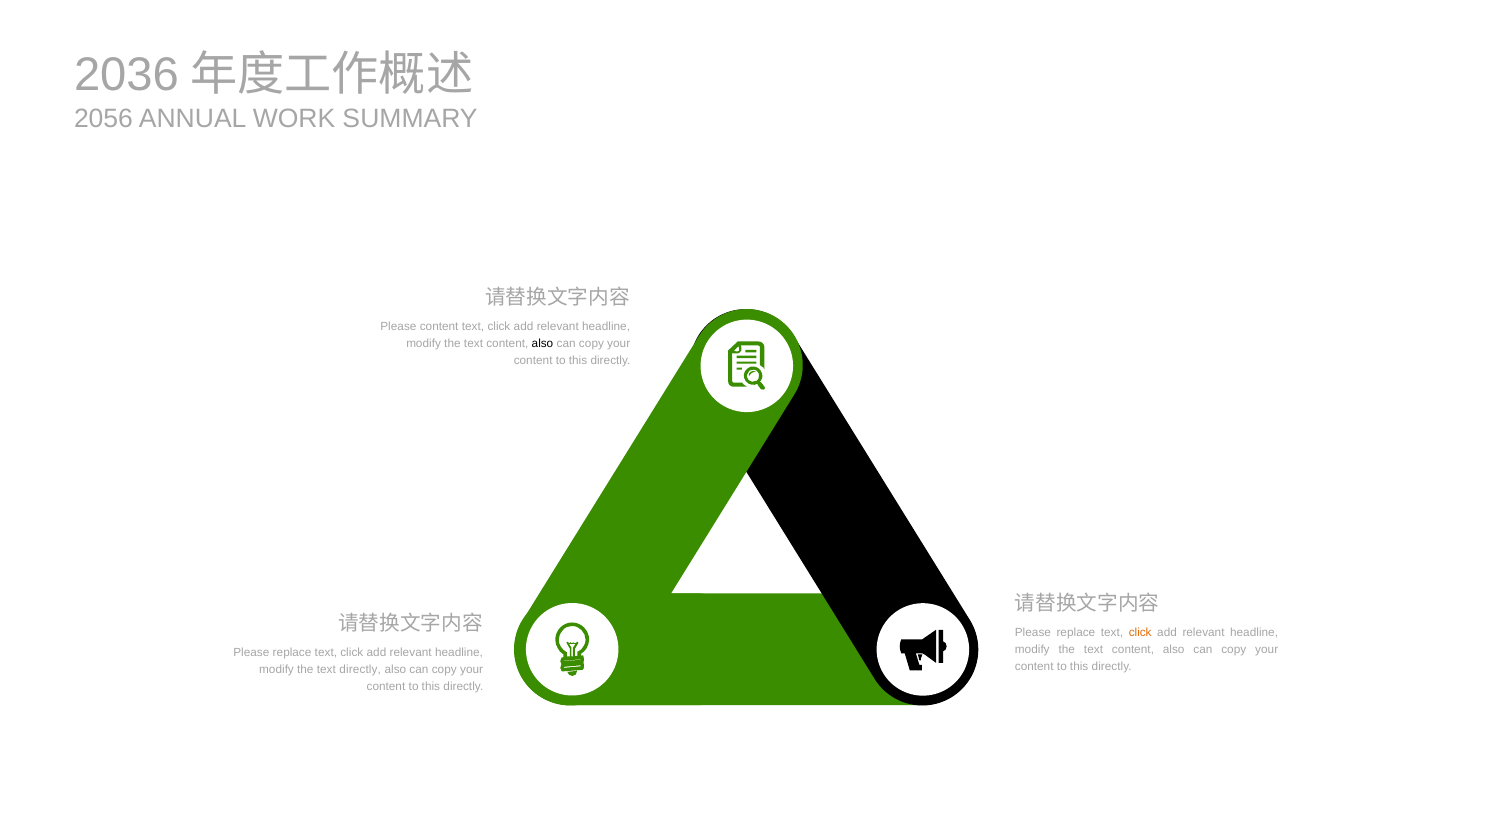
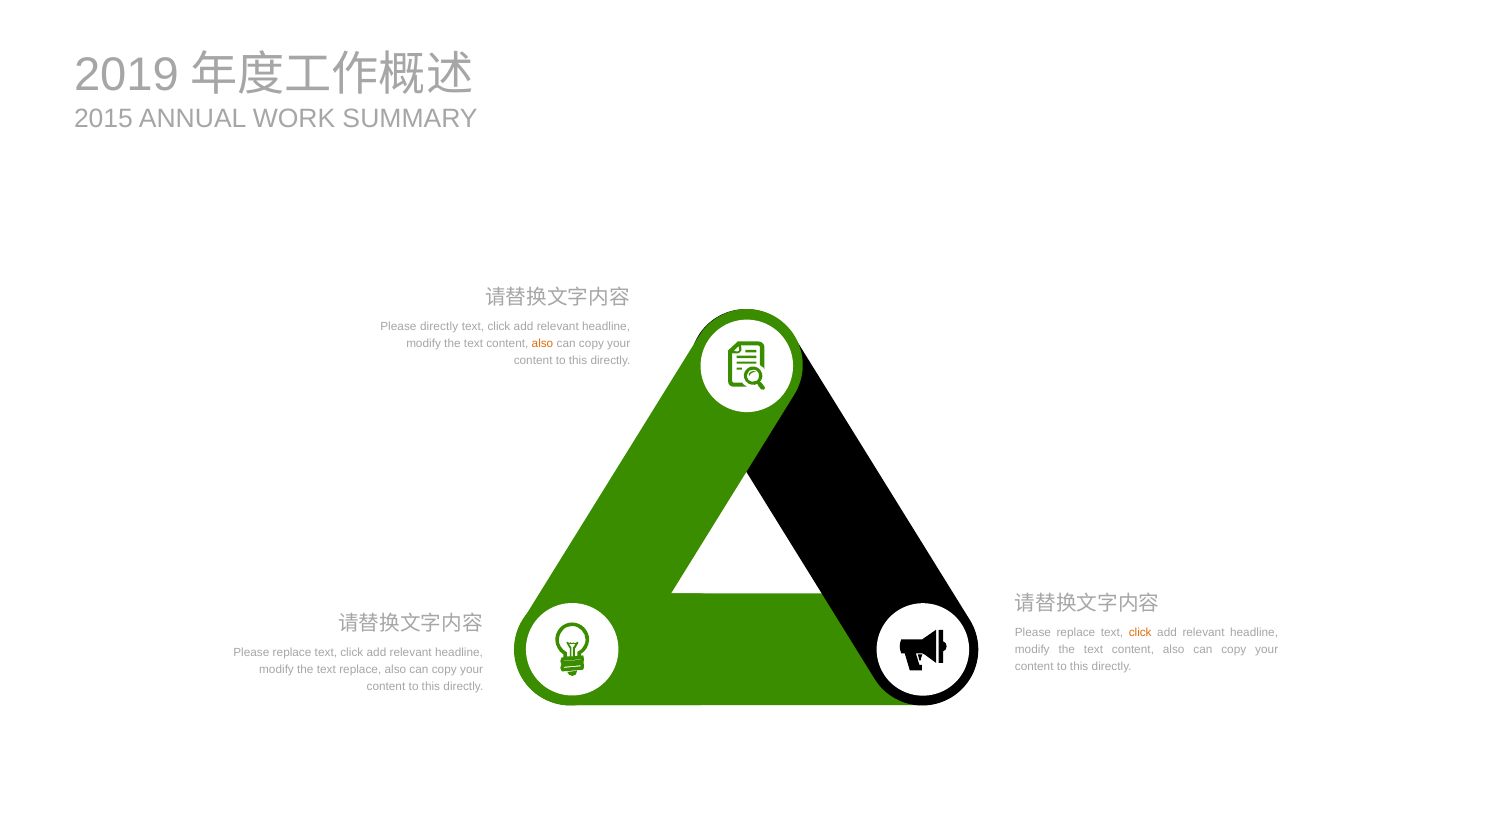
2036: 2036 -> 2019
2056: 2056 -> 2015
Please content: content -> directly
also at (542, 343) colour: black -> orange
text directly: directly -> replace
